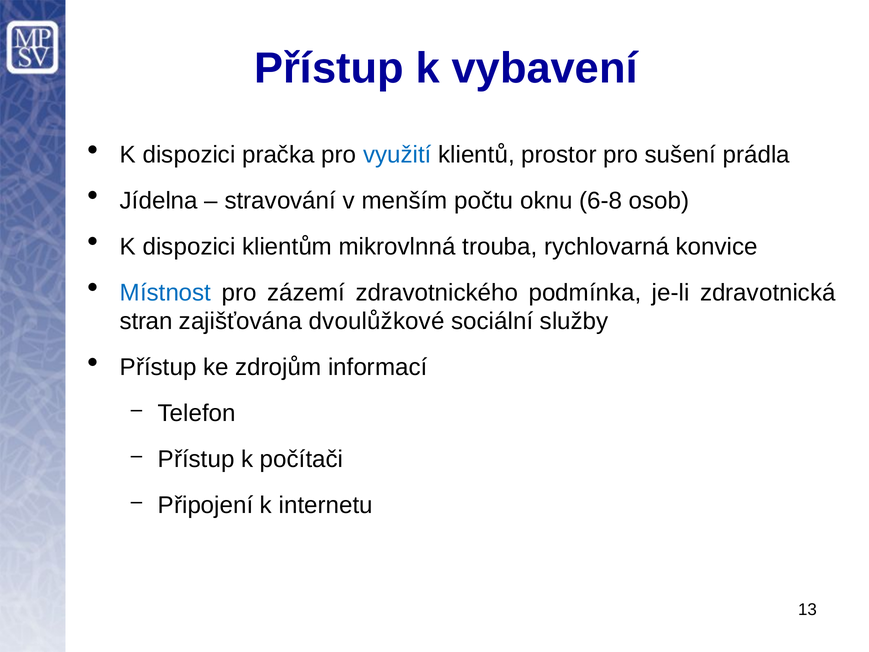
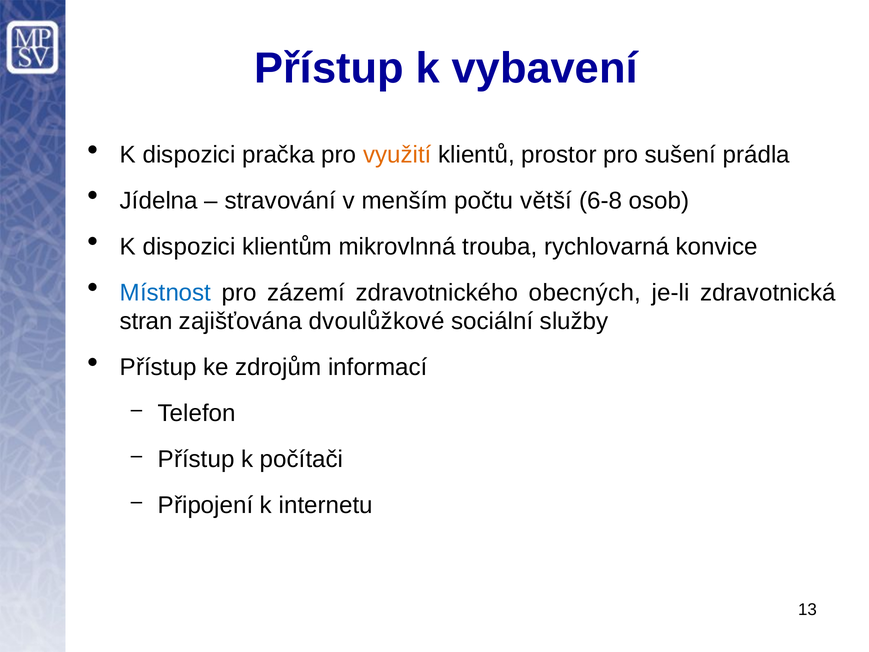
využití colour: blue -> orange
oknu: oknu -> větší
podmínka: podmínka -> obecných
